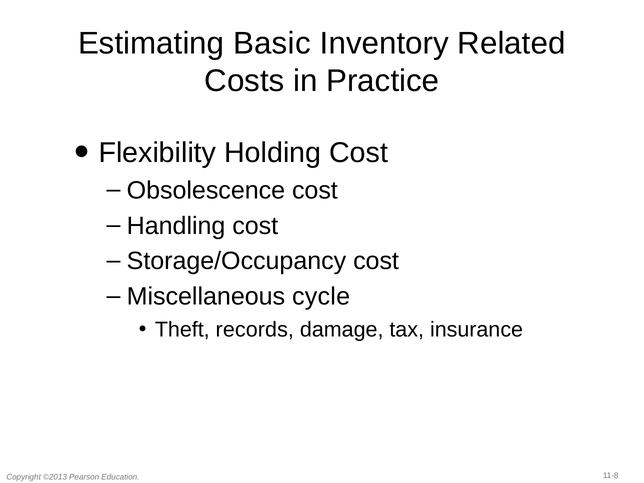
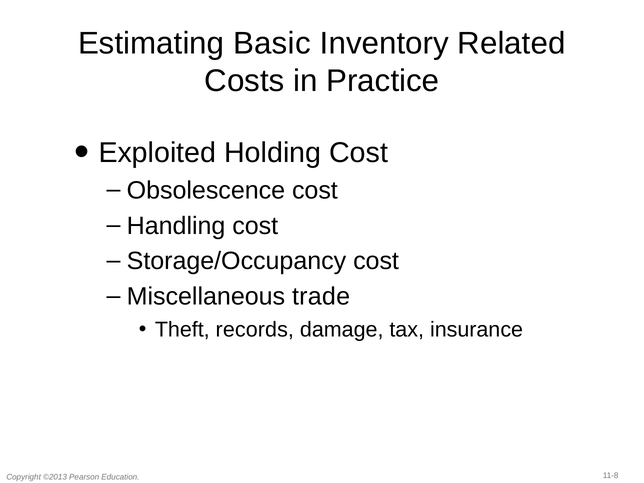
Flexibility: Flexibility -> Exploited
cycle: cycle -> trade
